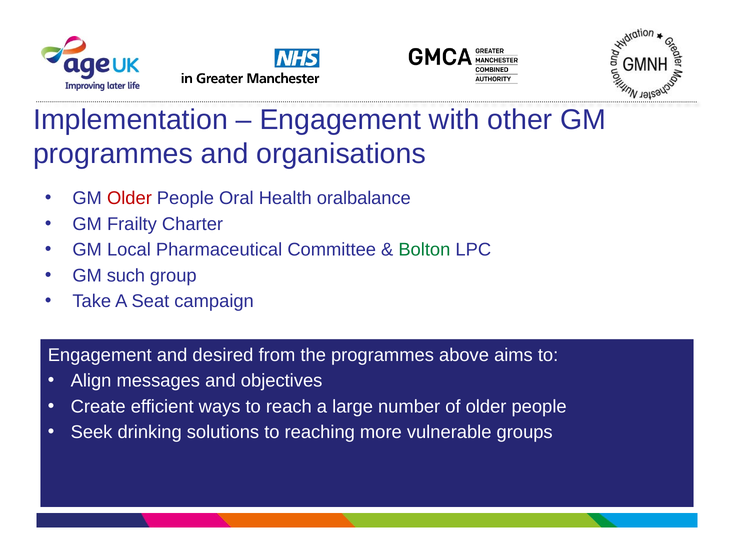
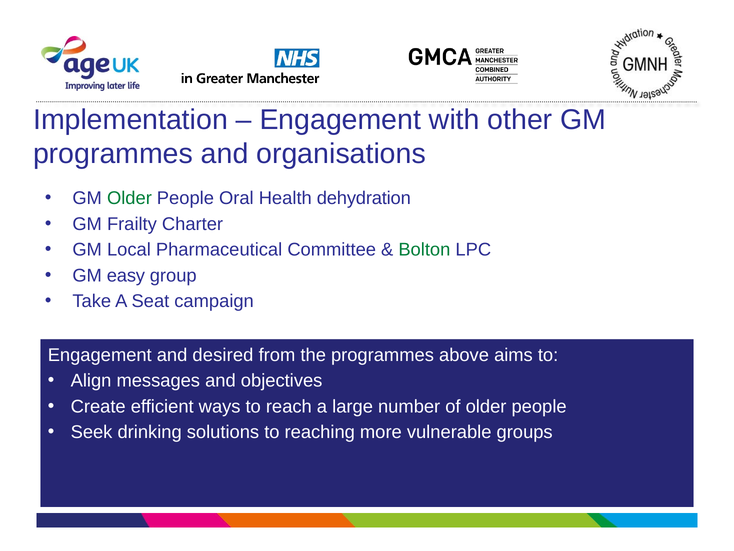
Older at (129, 198) colour: red -> green
oralbalance: oralbalance -> dehydration
such: such -> easy
